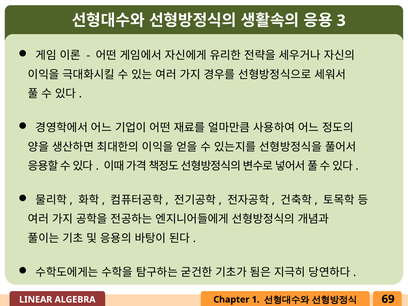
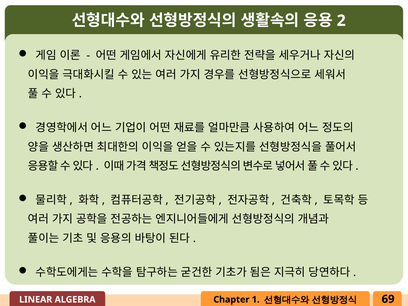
3: 3 -> 2
